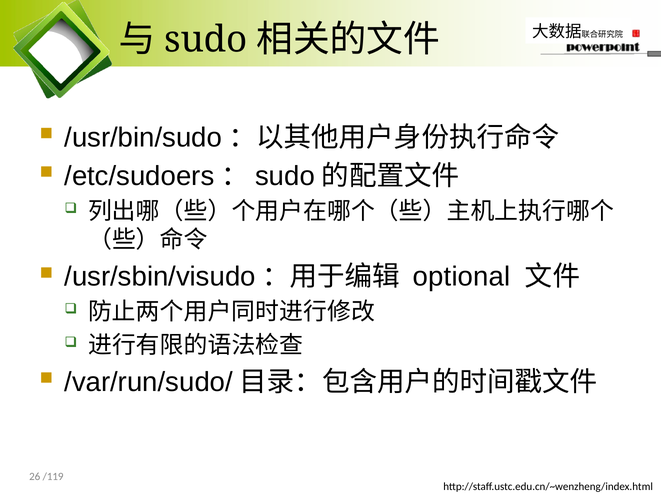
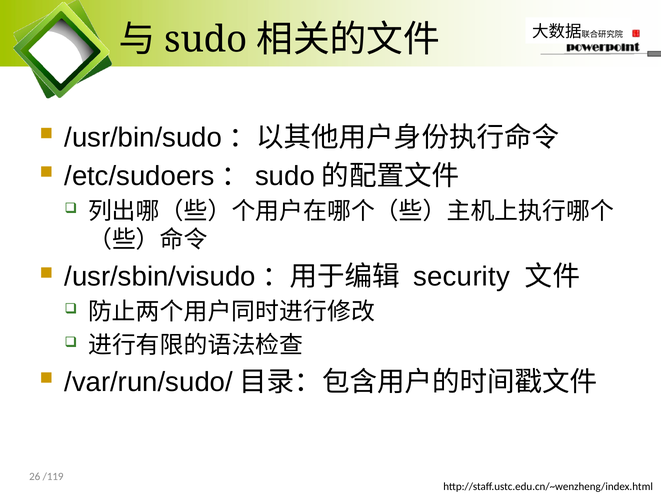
optional: optional -> security
